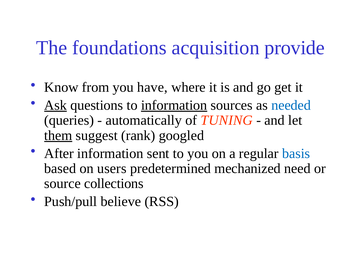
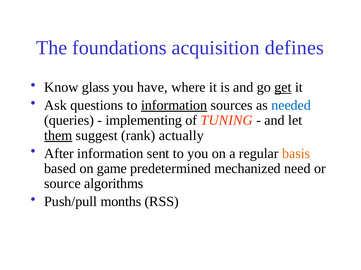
provide: provide -> defines
from: from -> glass
get underline: none -> present
Ask underline: present -> none
automatically: automatically -> implementing
googled: googled -> actually
basis colour: blue -> orange
users: users -> game
collections: collections -> algorithms
believe: believe -> months
